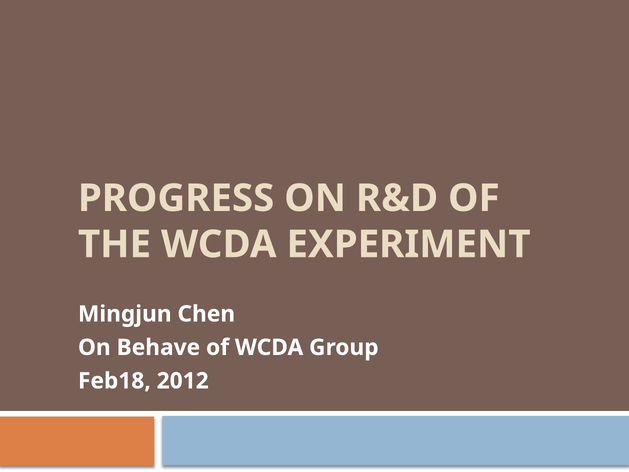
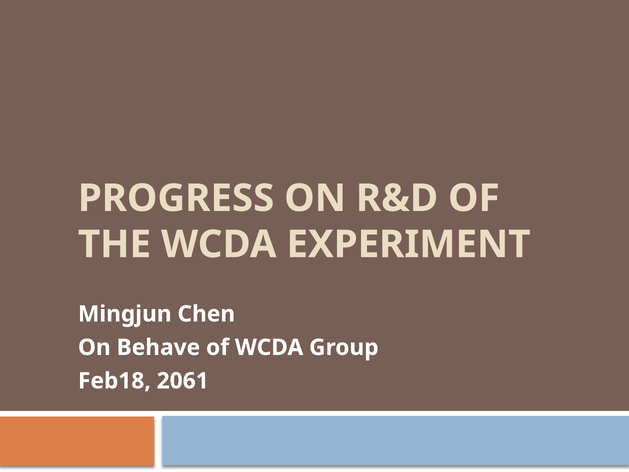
2012: 2012 -> 2061
